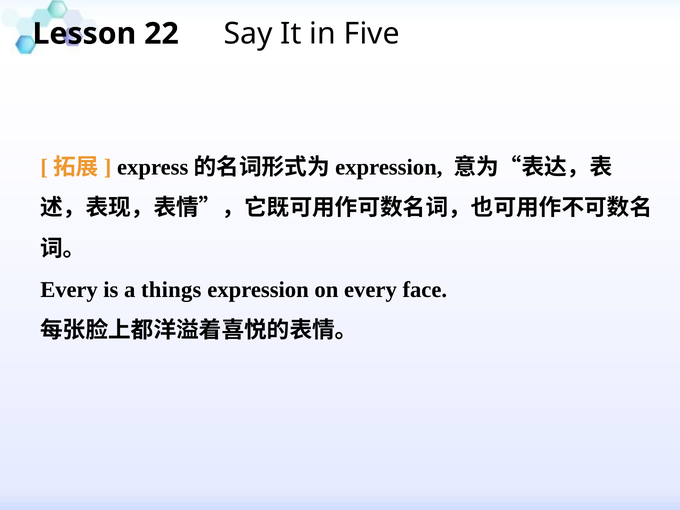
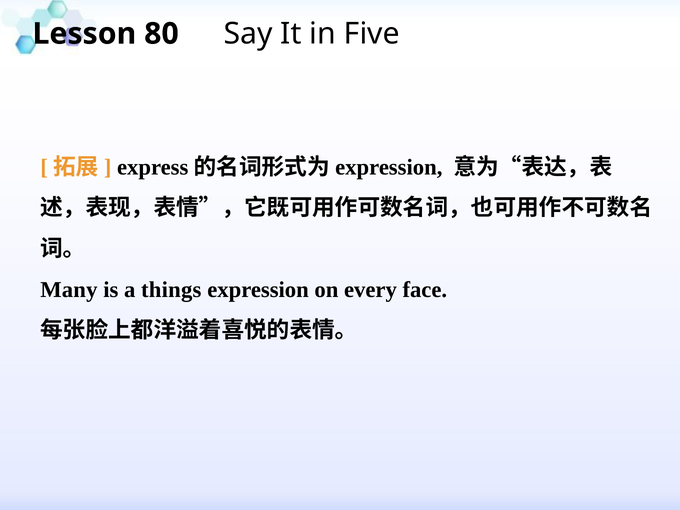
22: 22 -> 80
Every at (69, 290): Every -> Many
